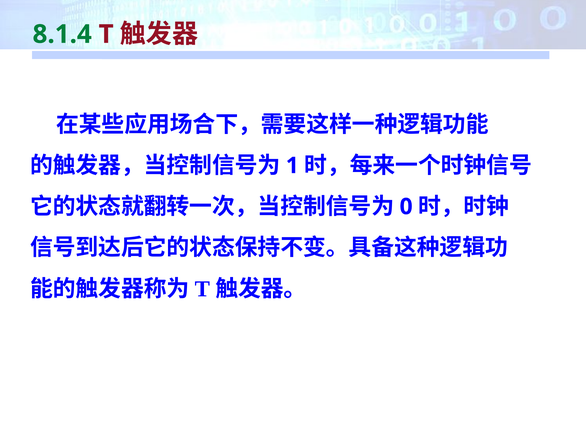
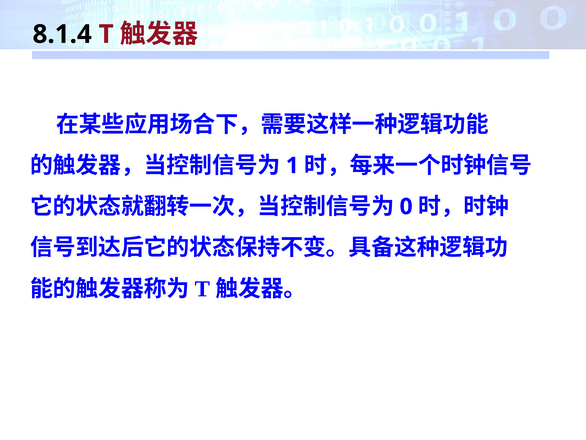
8.1.4 colour: green -> black
